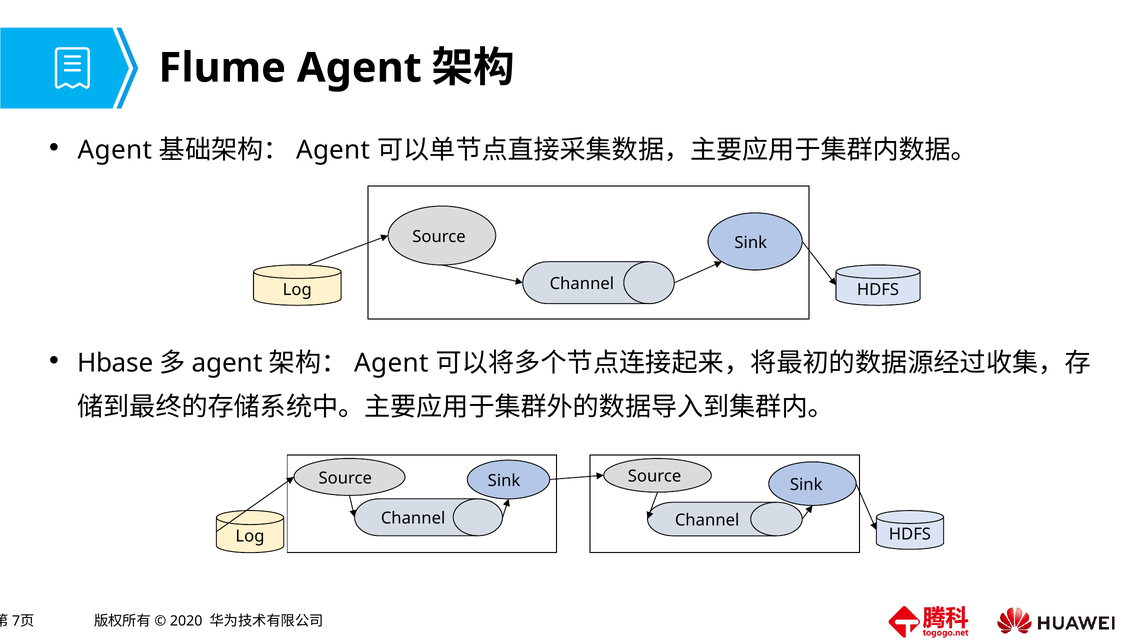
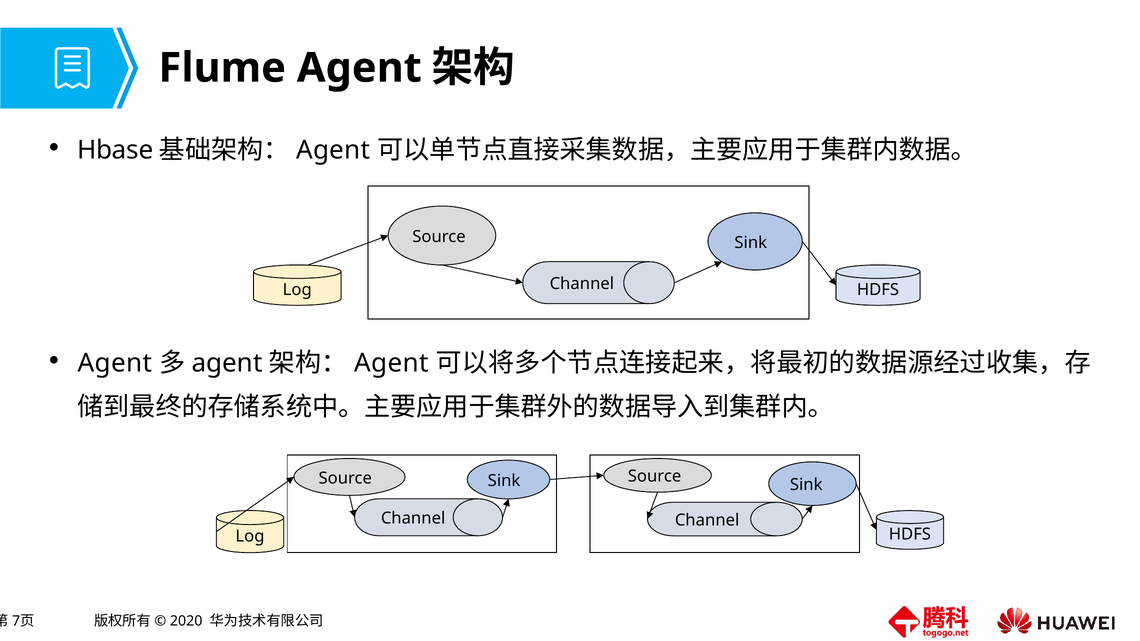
Agent at (115, 150): Agent -> Hbase
Hbase at (115, 363): Hbase -> Agent
